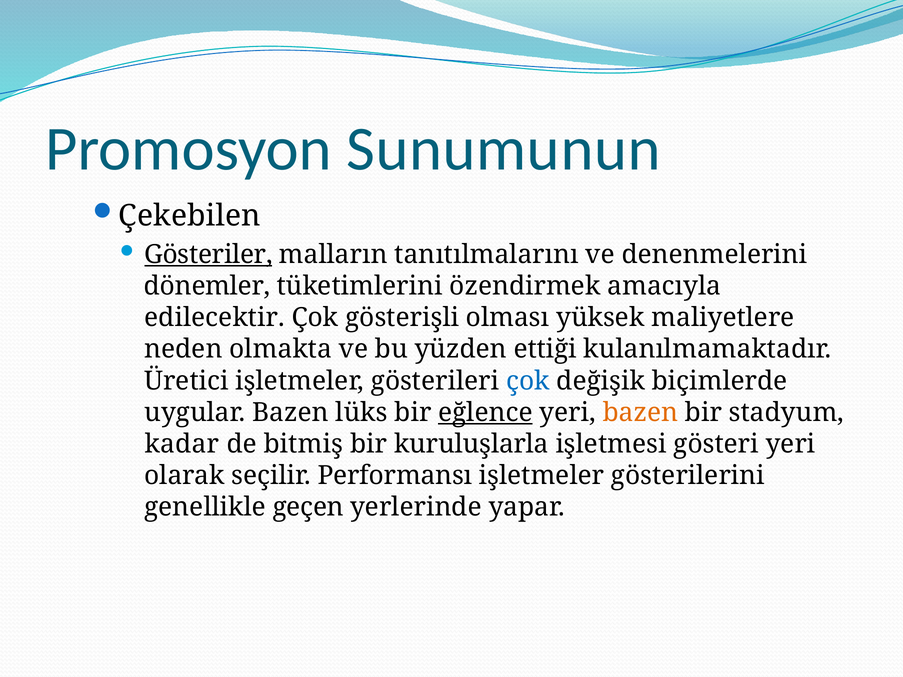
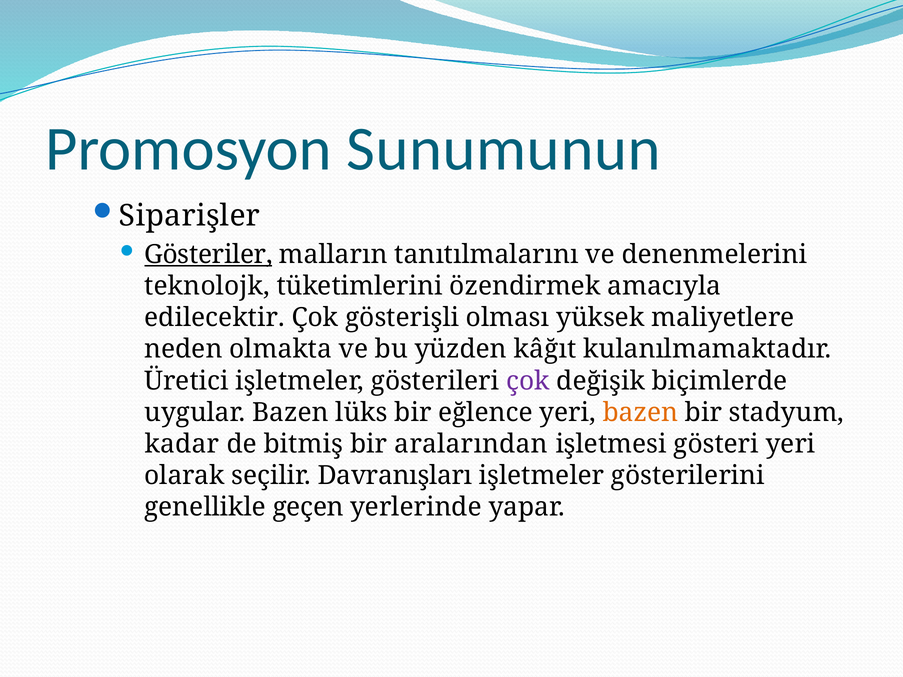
Çekebilen: Çekebilen -> Siparişler
dönemler: dönemler -> teknolojk
ettiği: ettiği -> kâğıt
çok at (528, 381) colour: blue -> purple
eğlence underline: present -> none
kuruluşlarla: kuruluşlarla -> aralarından
Performansı: Performansı -> Davranışları
